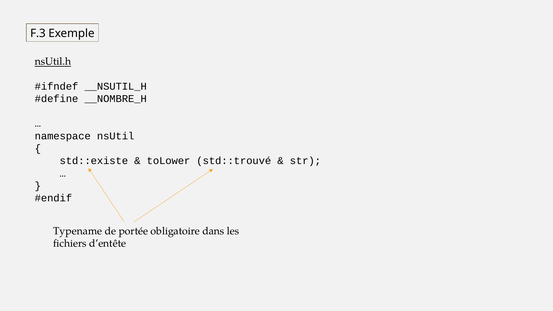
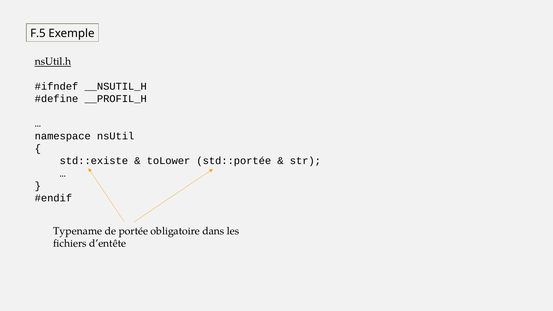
F.3: F.3 -> F.5
__NOMBRE_H: __NOMBRE_H -> __PROFIL_H
std::trouvé: std::trouvé -> std::portée
